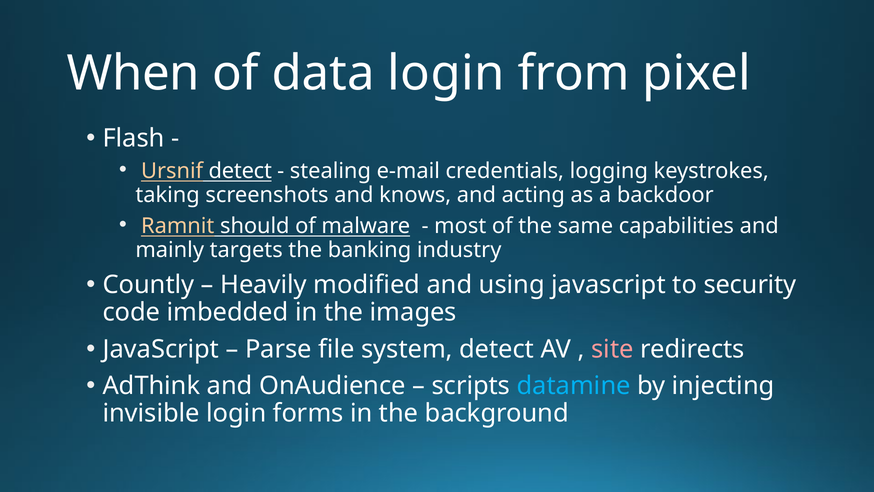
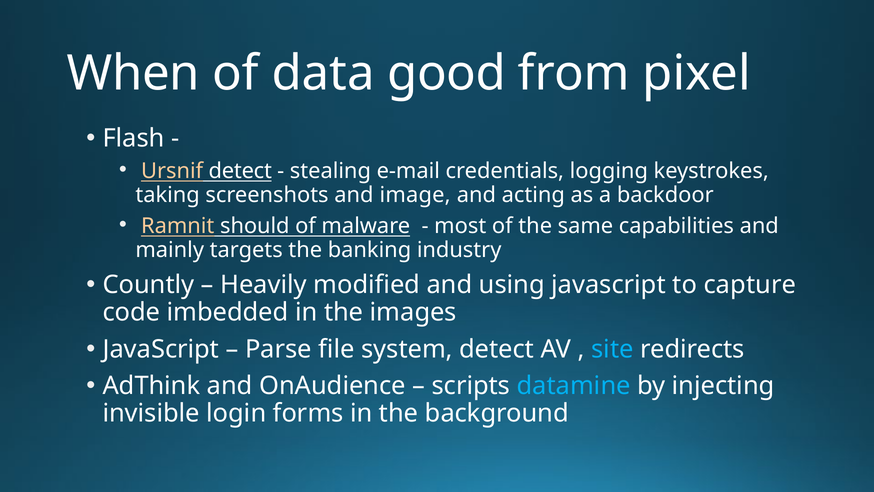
data login: login -> good
knows: knows -> image
security: security -> capture
site colour: pink -> light blue
